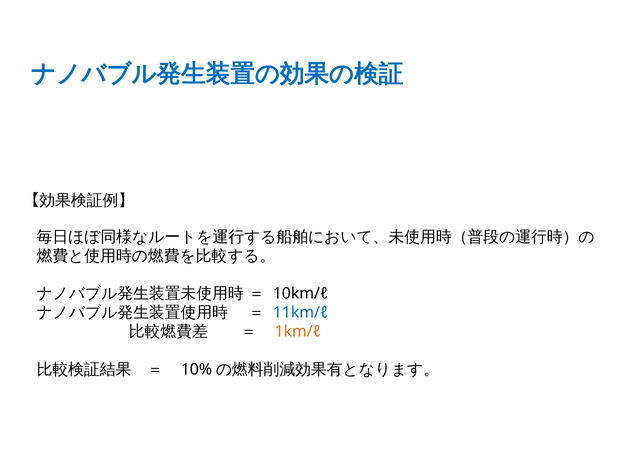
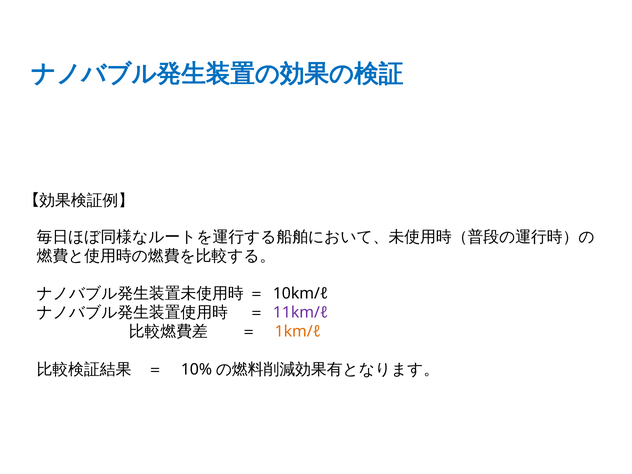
11km/ℓ colour: blue -> purple
